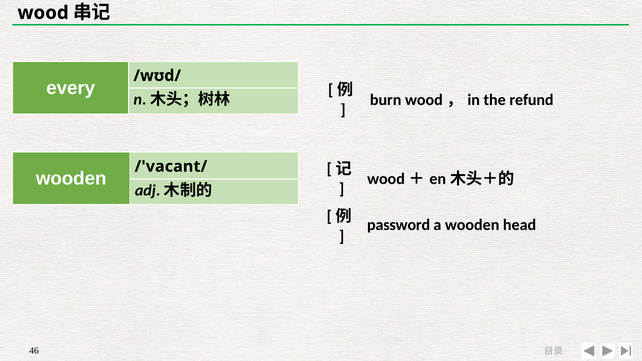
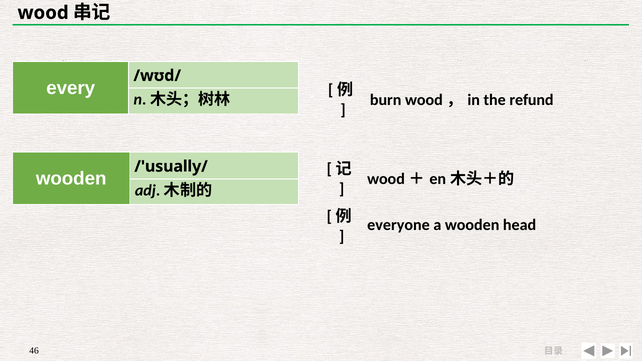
/'vacant/: /'vacant/ -> /'usually/
password: password -> everyone
